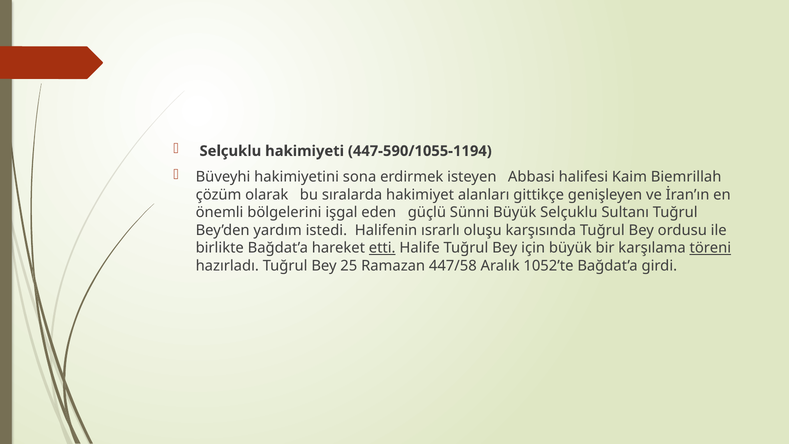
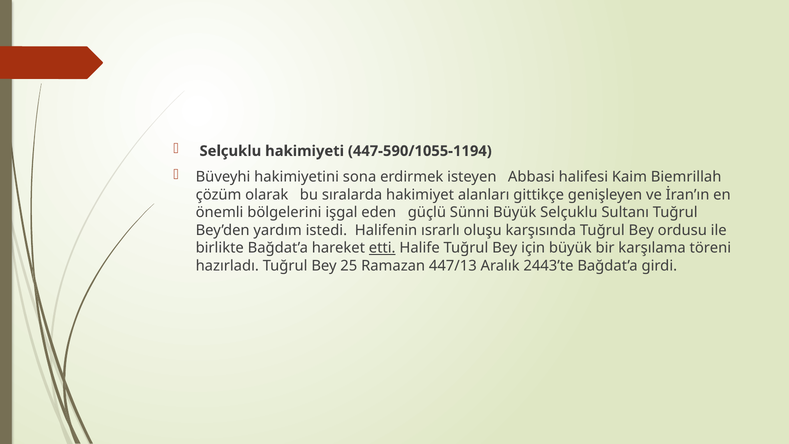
töreni underline: present -> none
447/58: 447/58 -> 447/13
1052’te: 1052’te -> 2443’te
